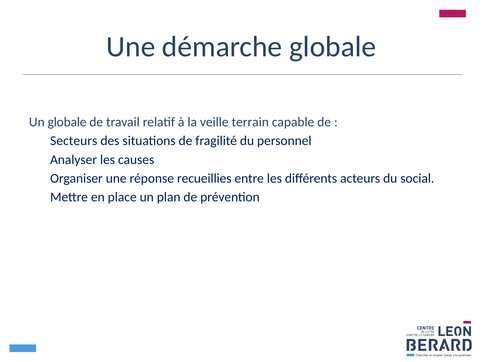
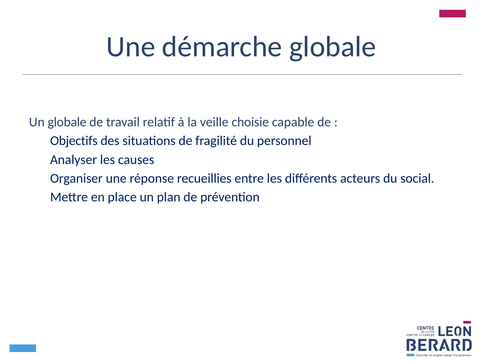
terrain: terrain -> choisie
Secteurs: Secteurs -> Objectifs
